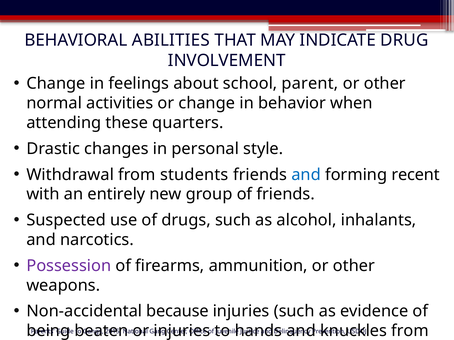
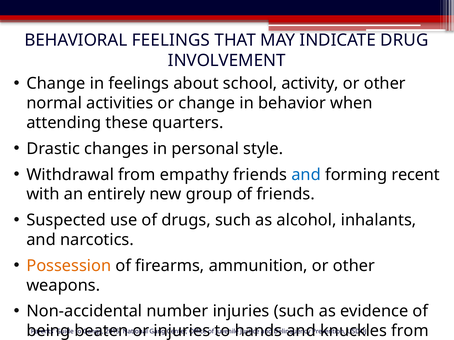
BEHAVIORAL ABILITIES: ABILITIES -> FEELINGS
parent: parent -> activity
students: students -> empathy
Possession colour: purple -> orange
because: because -> number
